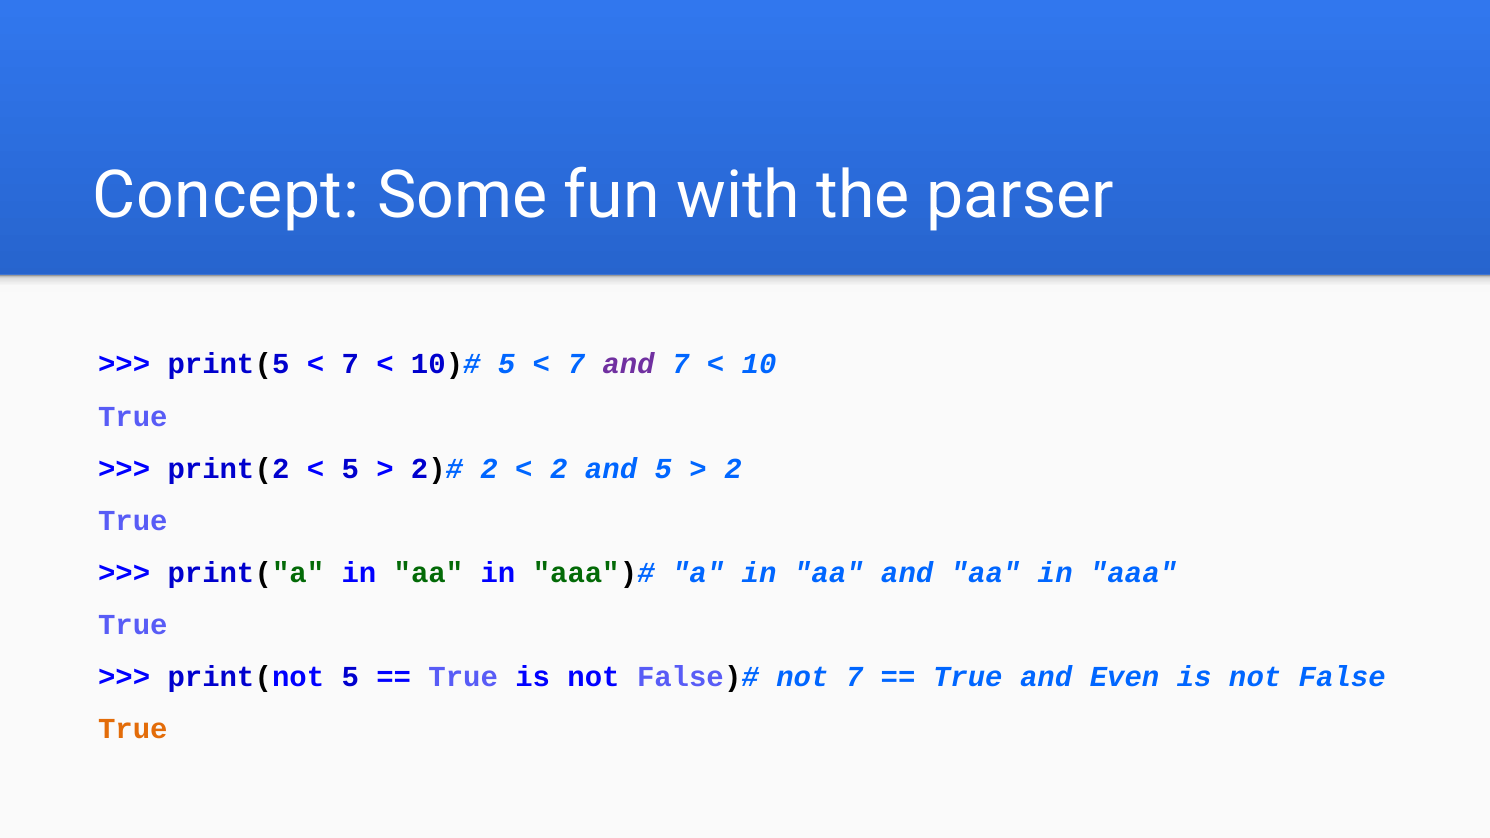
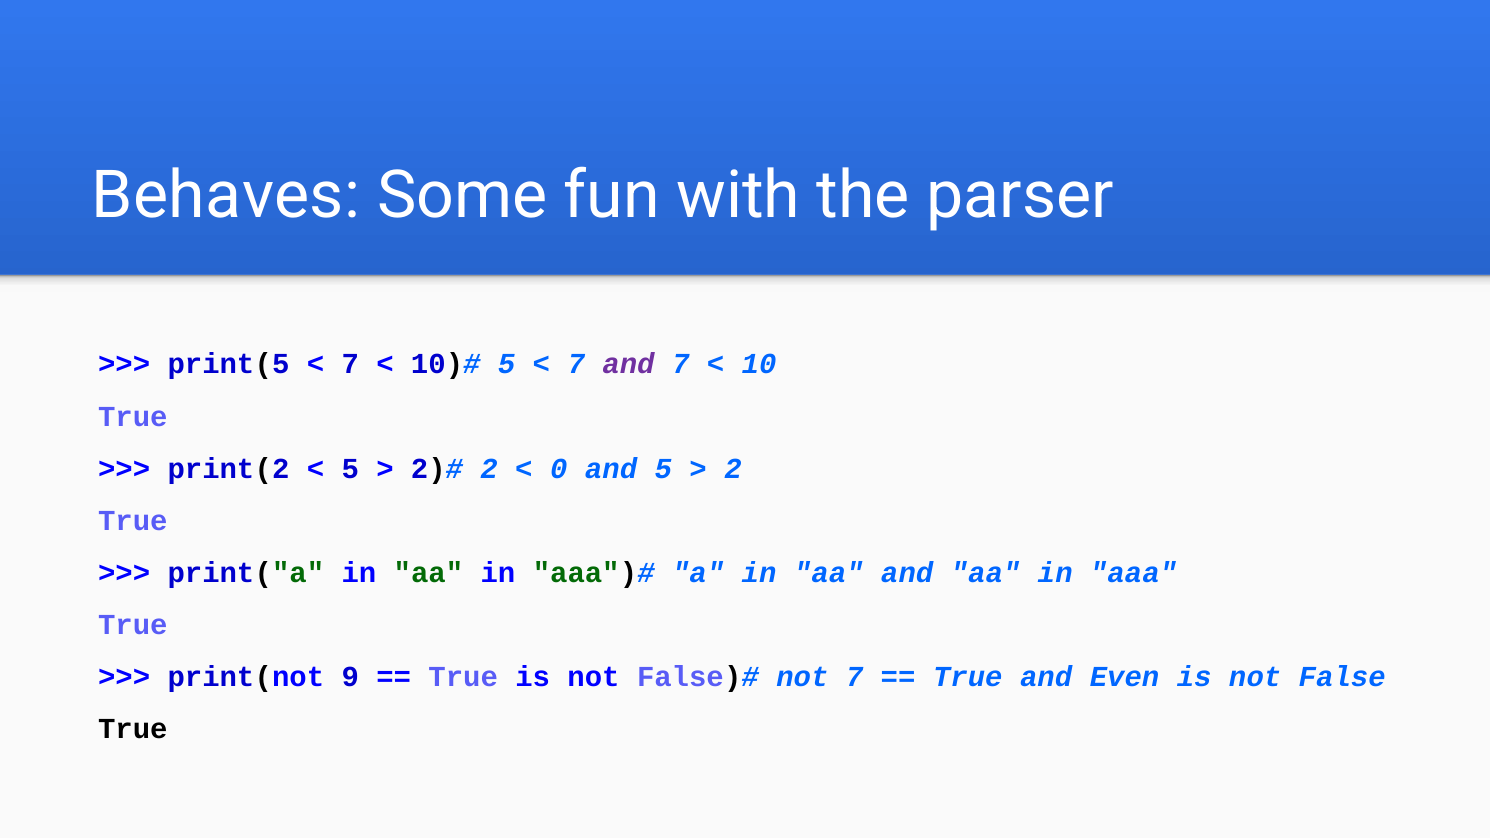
Concept: Concept -> Behaves
2 at (559, 469): 2 -> 0
print(not 5: 5 -> 9
True at (133, 729) colour: orange -> black
